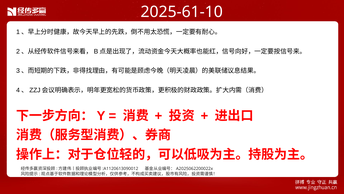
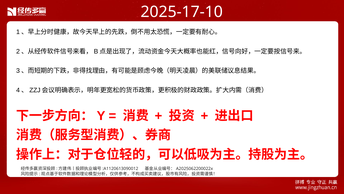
2025-61-10: 2025-61-10 -> 2025-17-10
